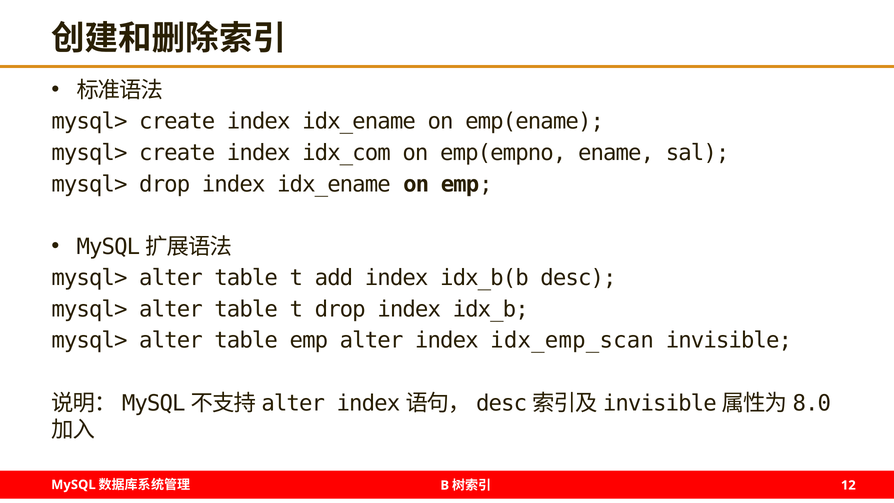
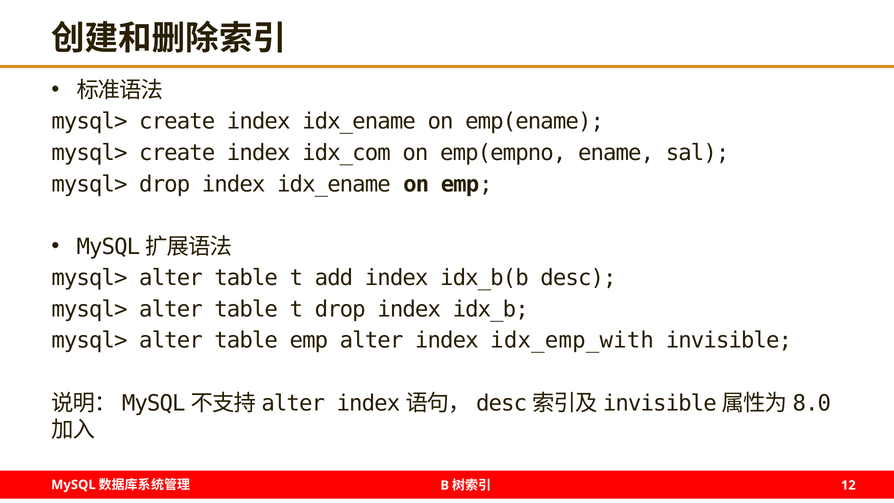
idx_emp_scan: idx_emp_scan -> idx_emp_with
